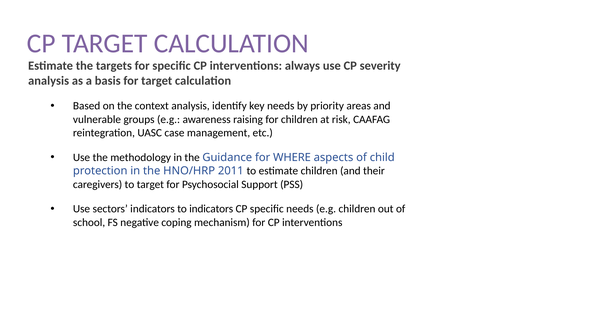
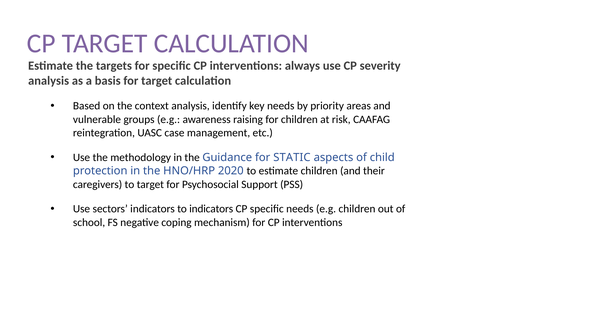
WHERE: WHERE -> STATIC
2011: 2011 -> 2020
